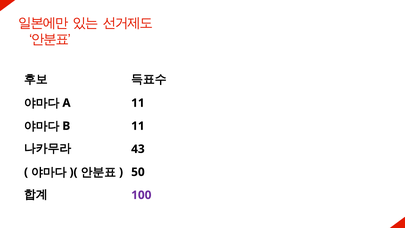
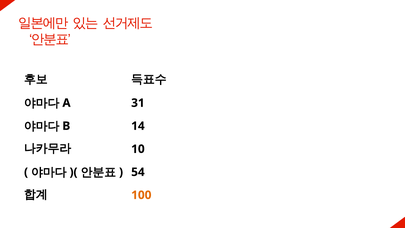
11 at (138, 103): 11 -> 31
11 at (138, 126): 11 -> 14
43: 43 -> 10
50: 50 -> 54
100 colour: purple -> orange
